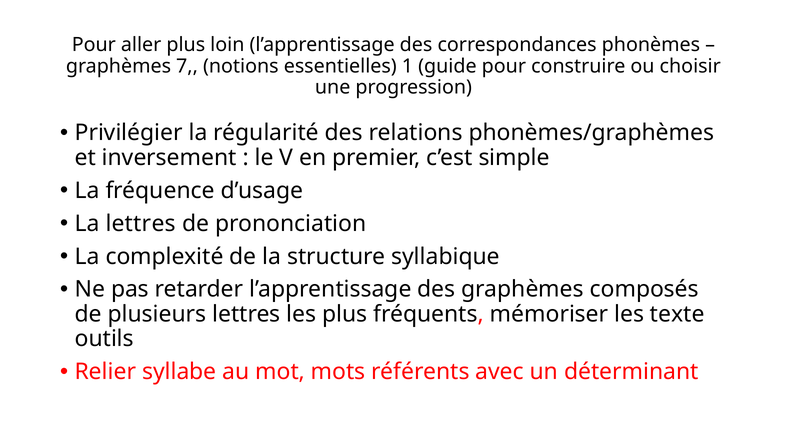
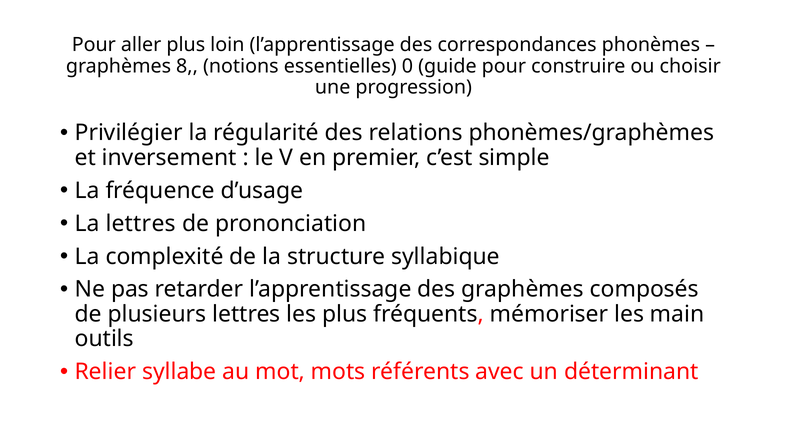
7: 7 -> 8
1: 1 -> 0
texte: texte -> main
